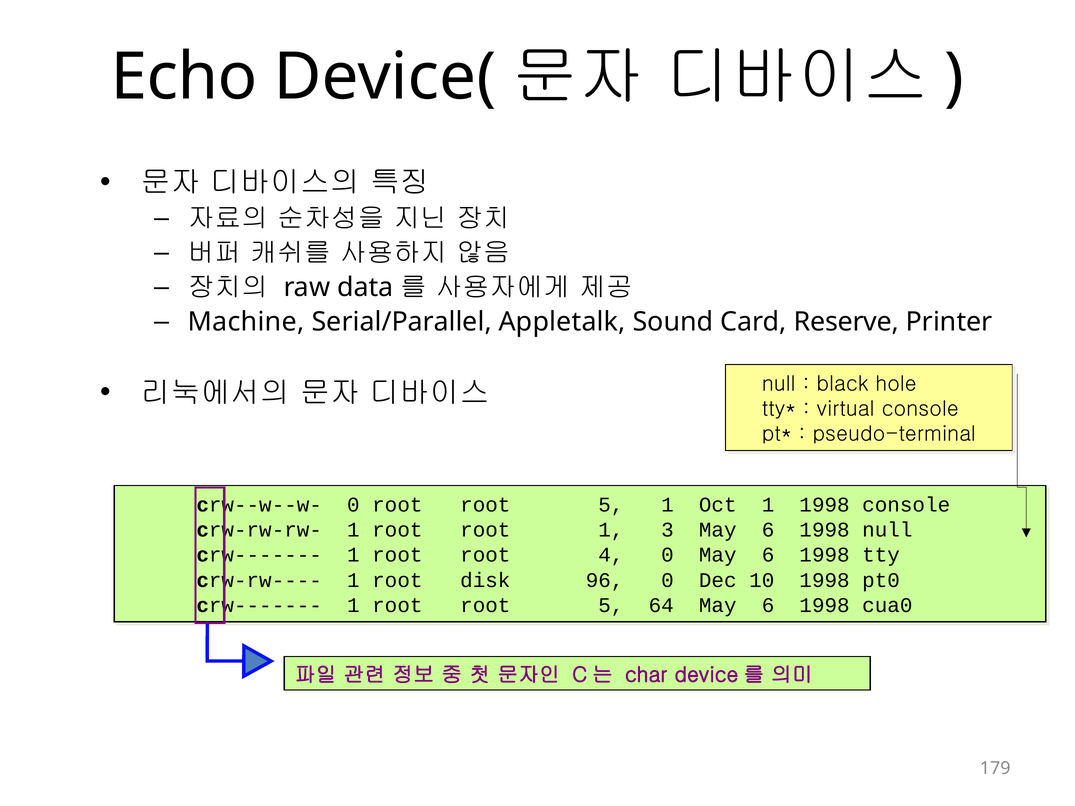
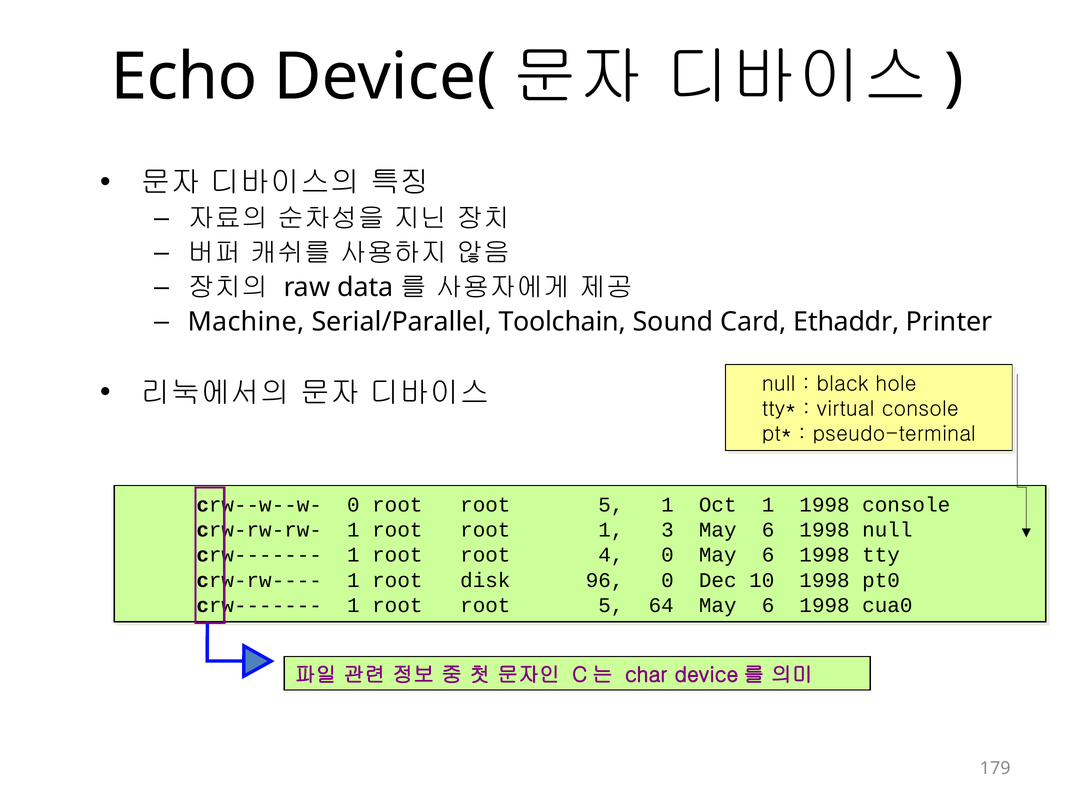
Appletalk: Appletalk -> Toolchain
Reserve: Reserve -> Ethaddr
